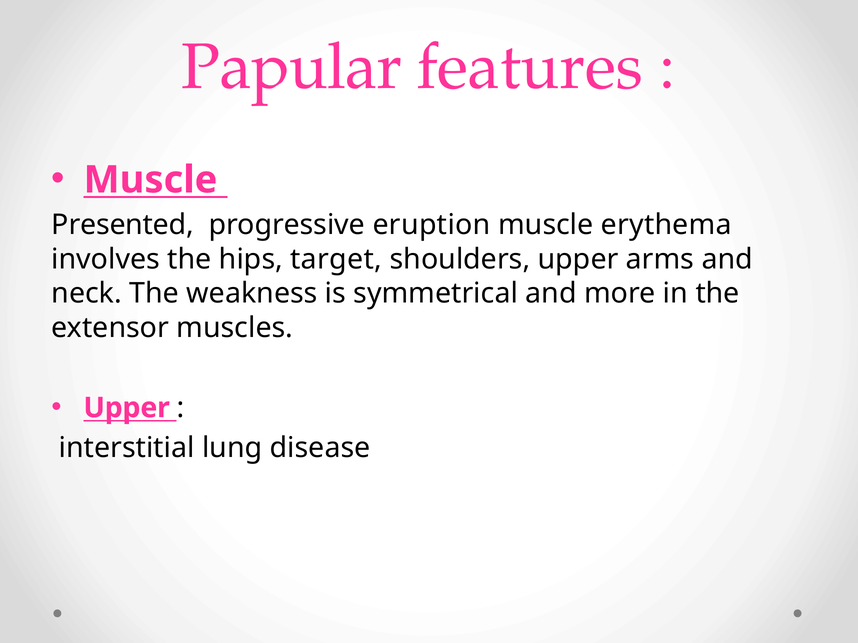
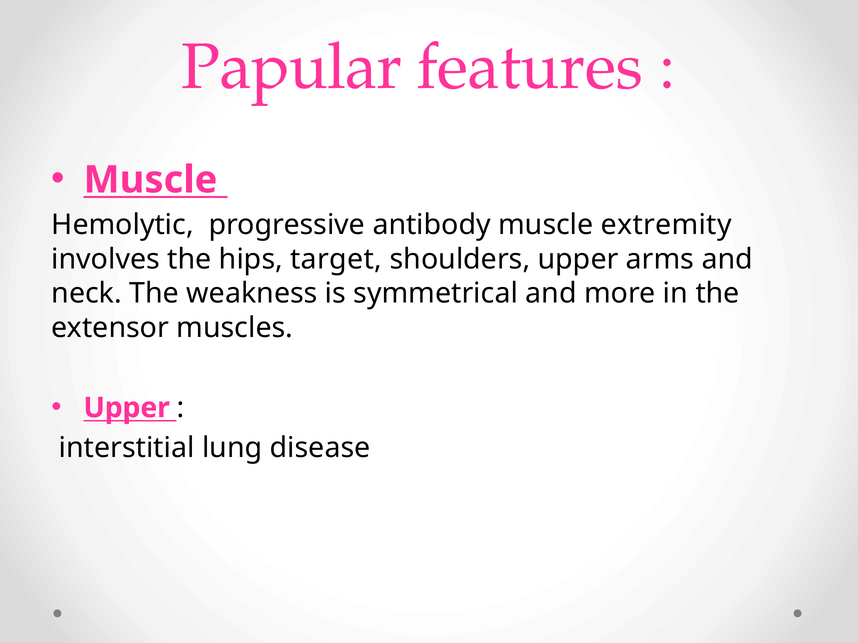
Presented: Presented -> Hemolytic
eruption: eruption -> antibody
erythema: erythema -> extremity
